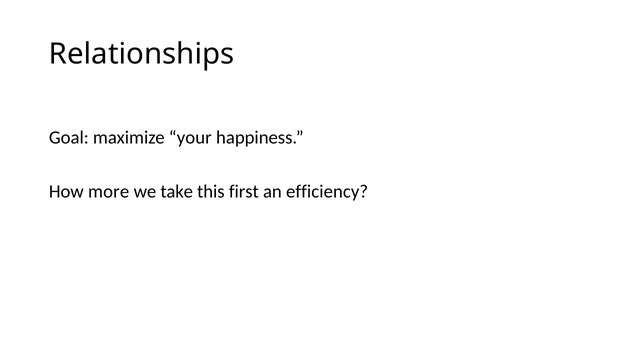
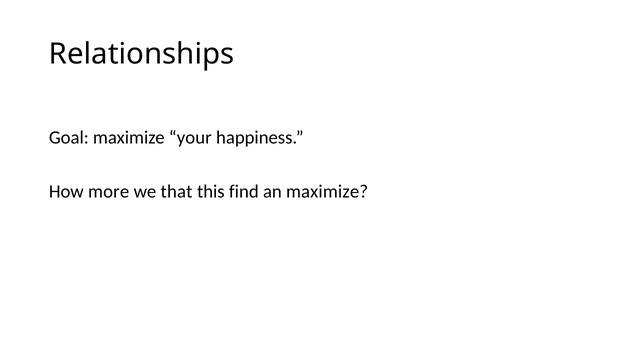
take: take -> that
first: first -> find
an efficiency: efficiency -> maximize
